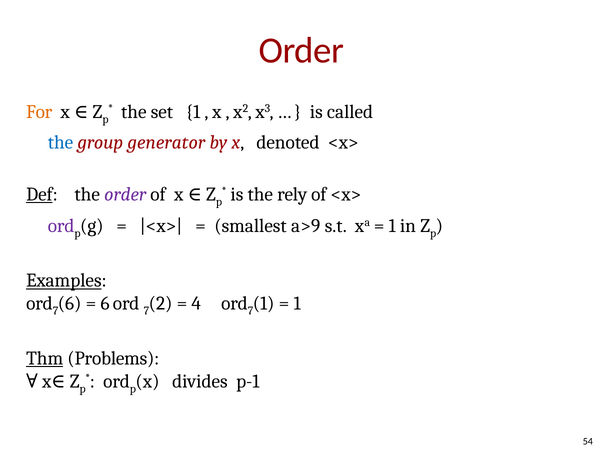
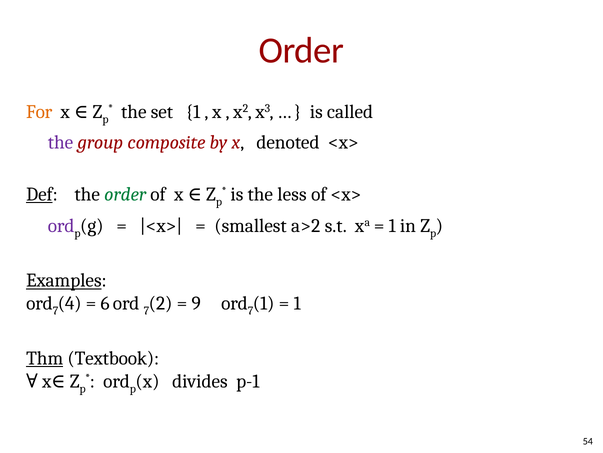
the at (60, 142) colour: blue -> purple
generator: generator -> composite
rely: rely -> less
order at (125, 194) colour: purple -> green
a>9: a>9 -> a>2
6: 6 -> 4
4: 4 -> 9
Problems: Problems -> Textbook
